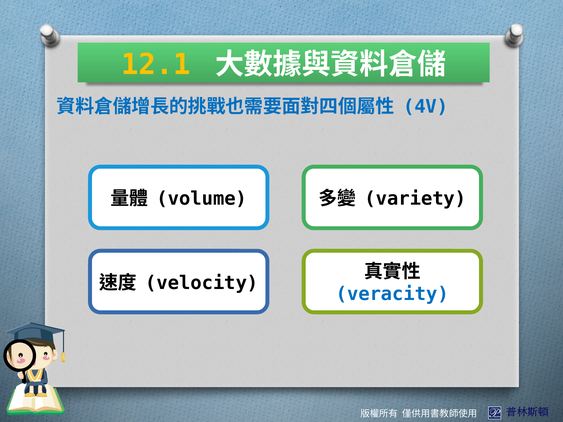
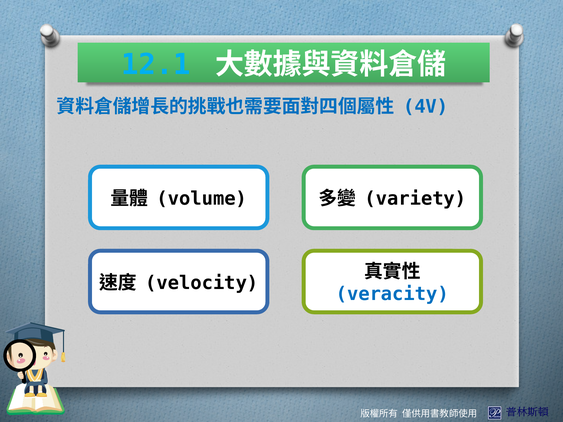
12.1 colour: yellow -> light blue
